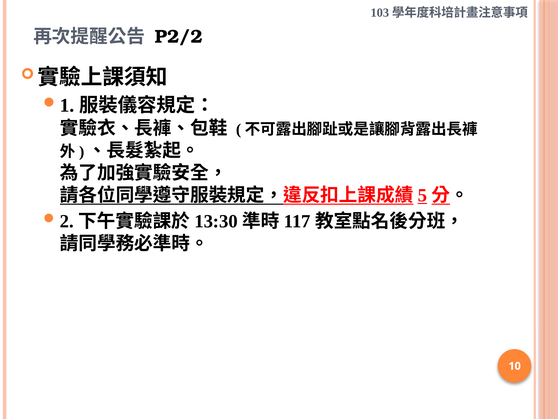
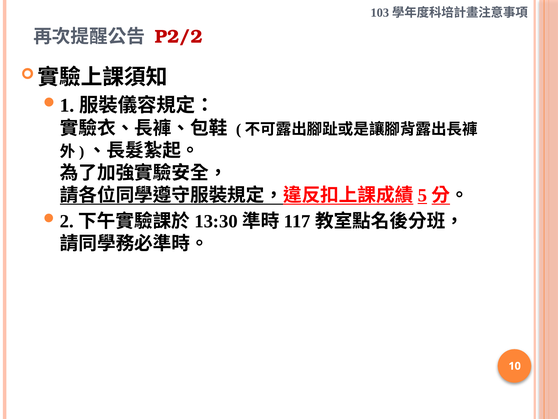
P2/2 colour: black -> red
